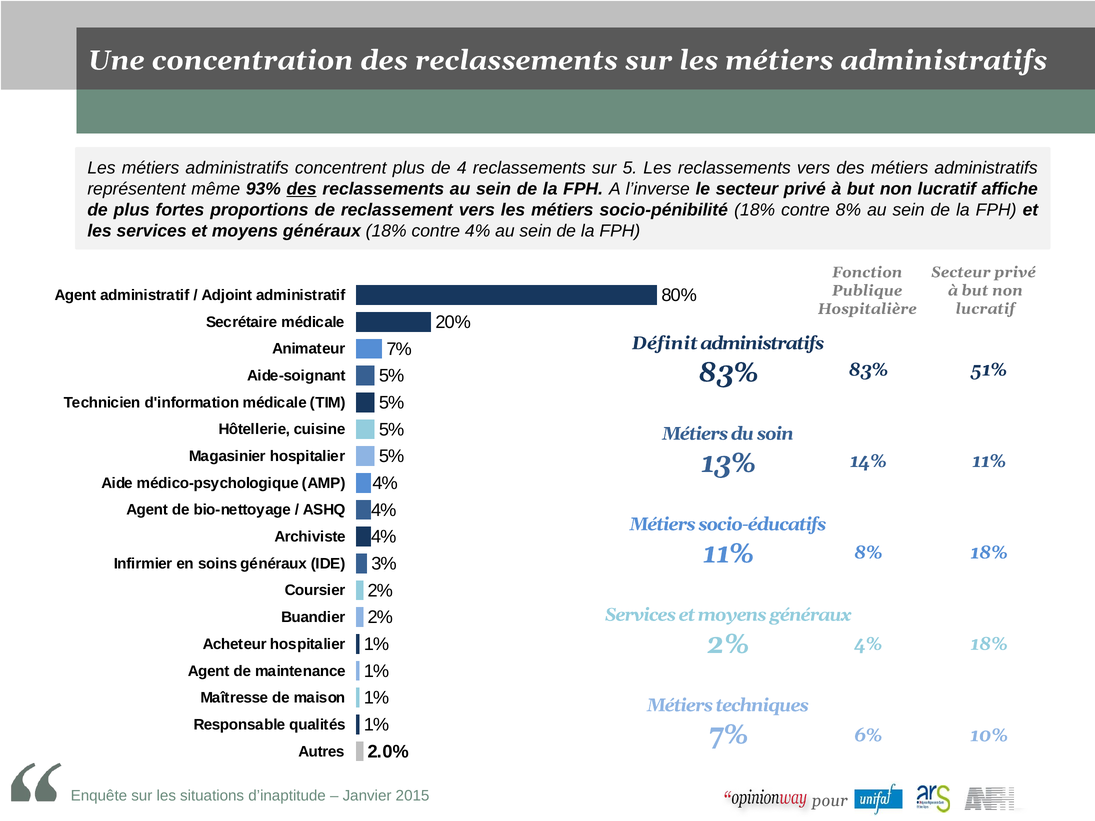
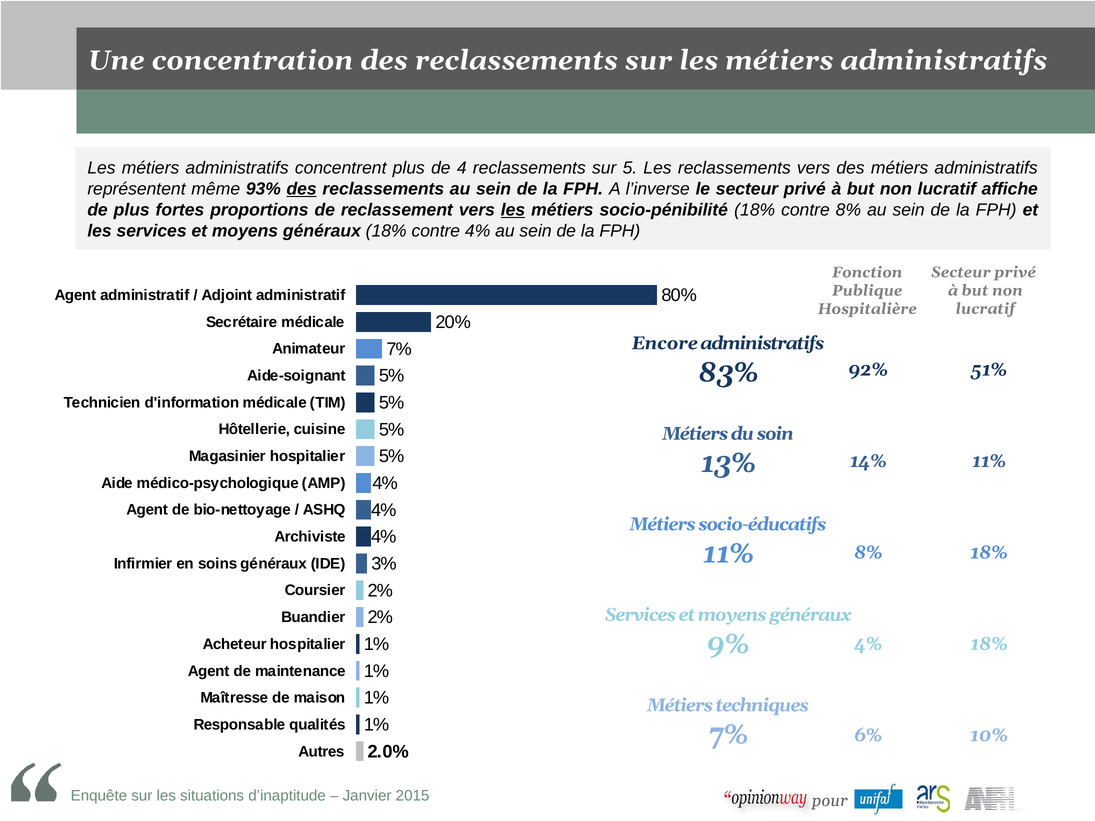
les at (513, 210) underline: none -> present
Définit: Définit -> Encore
83% at (868, 370): 83% -> 92%
2% at (728, 644): 2% -> 9%
